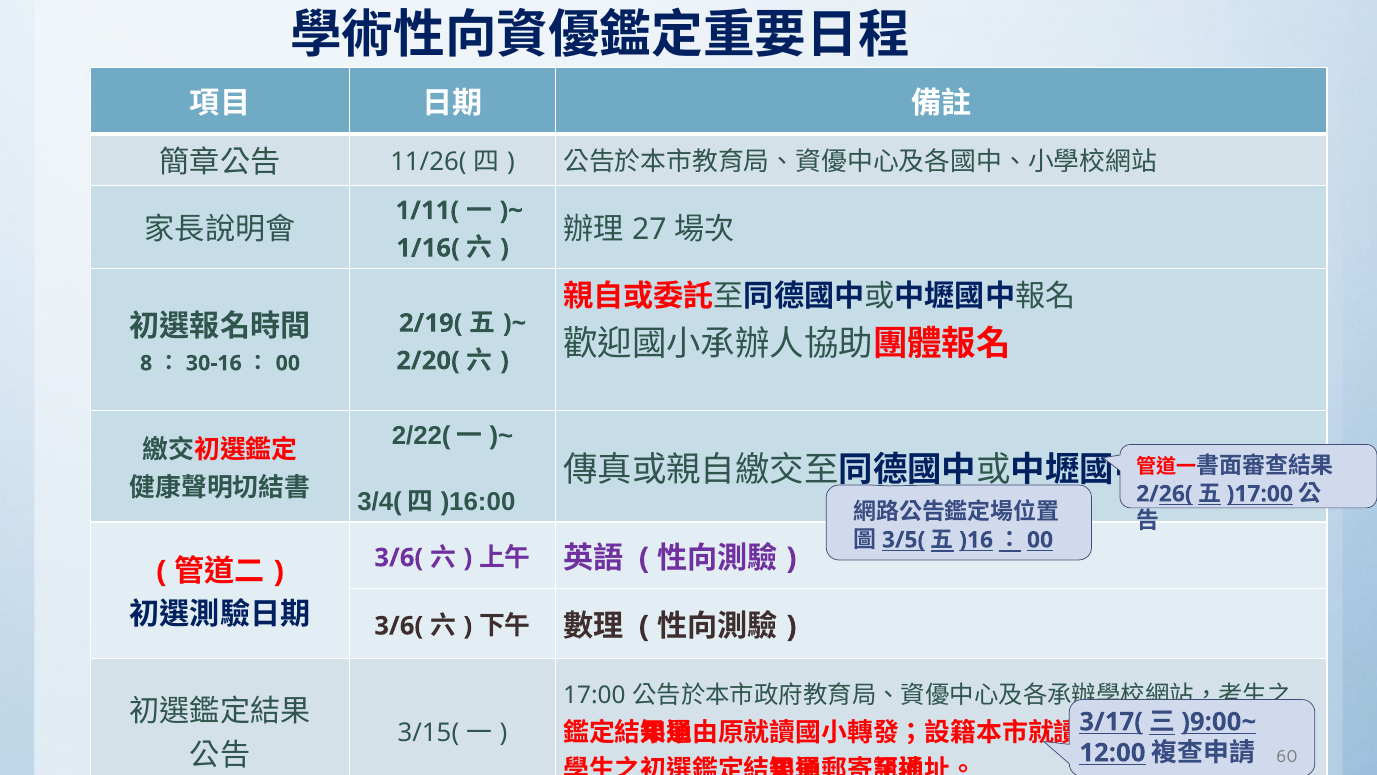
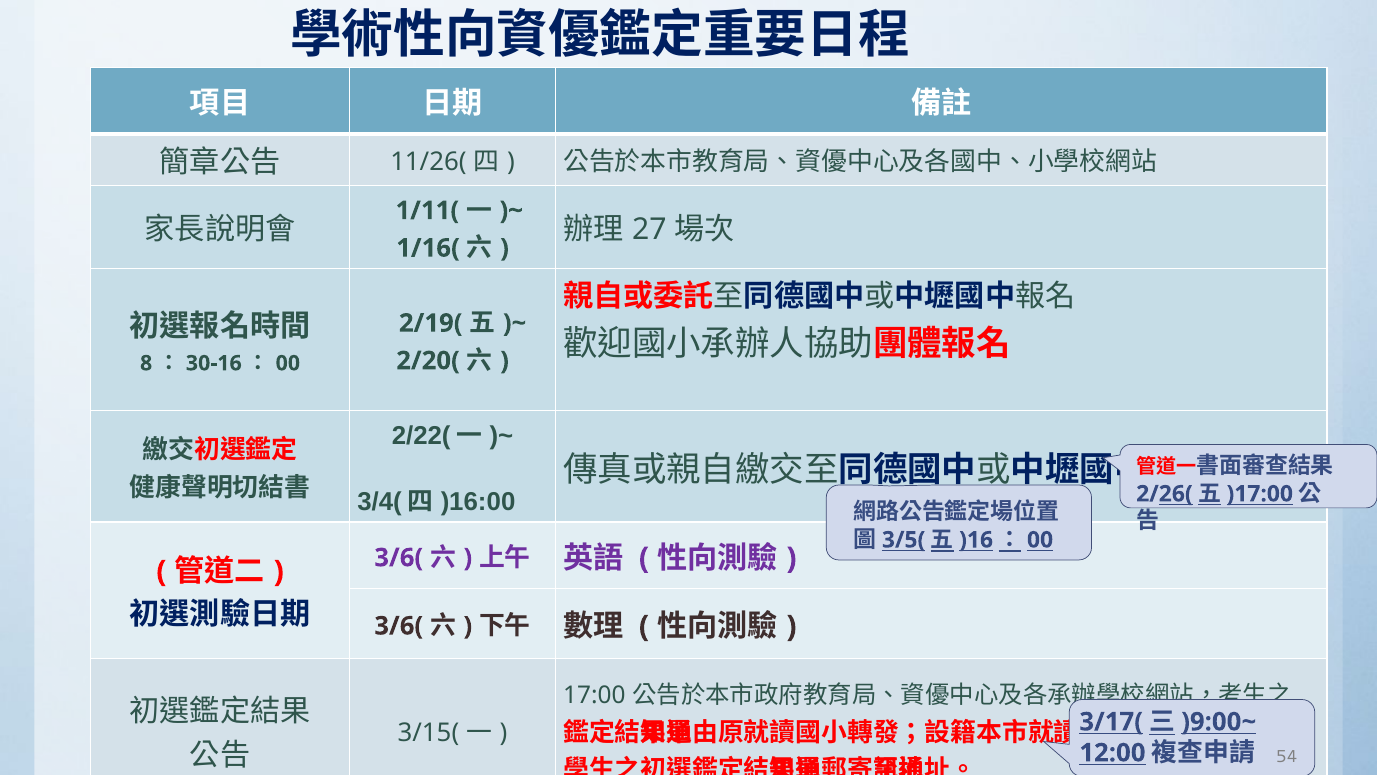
60: 60 -> 54
